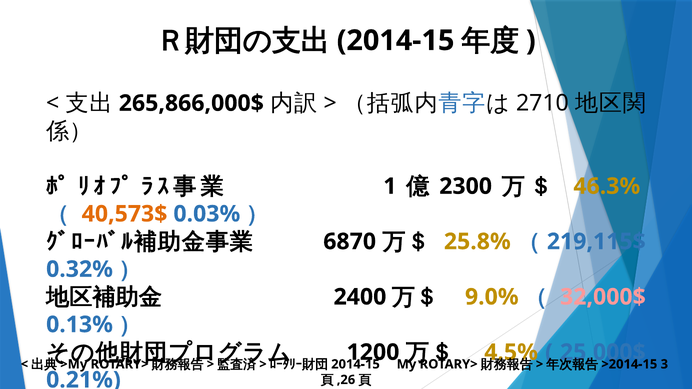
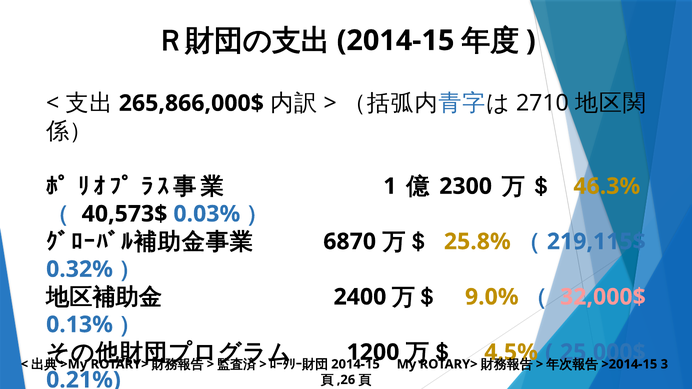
40,573$ colour: orange -> black
